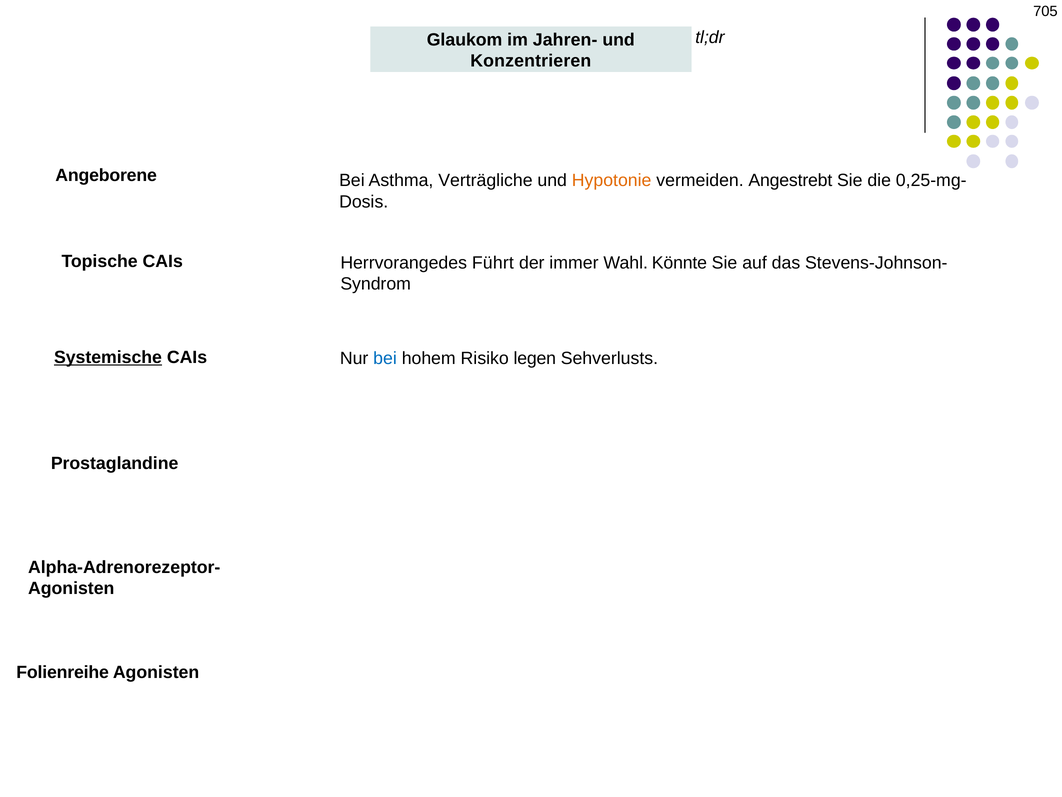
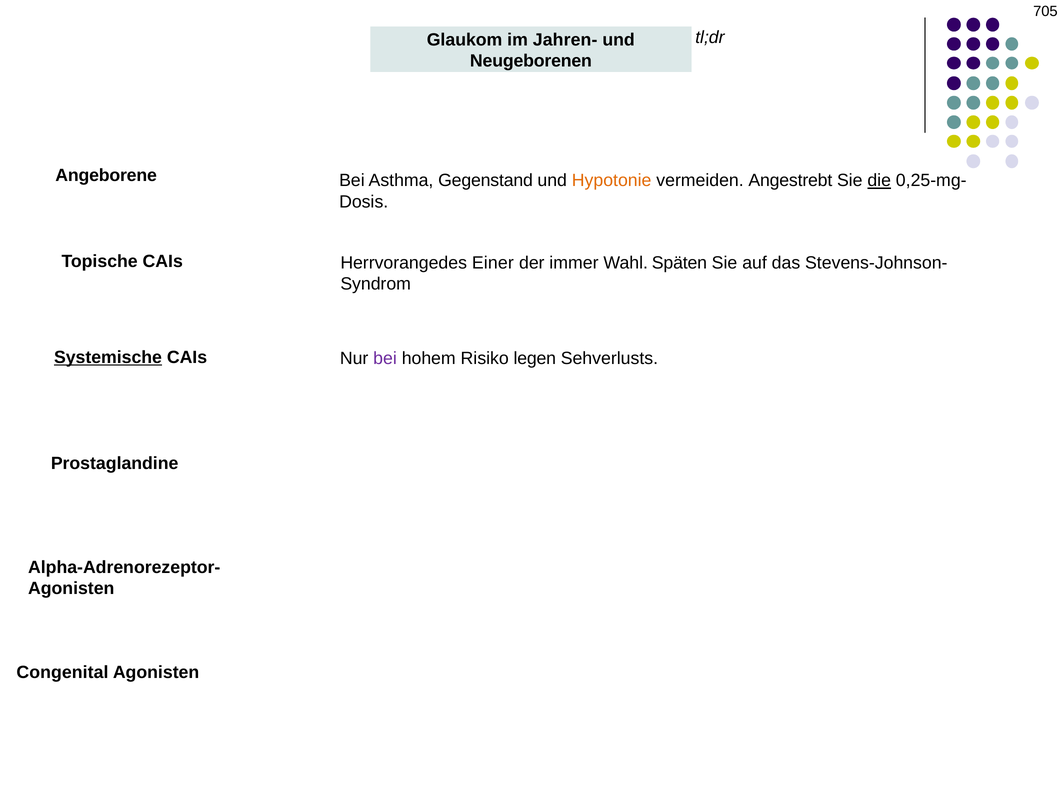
Konzentrieren: Konzentrieren -> Neugeborenen
Verträgliche: Verträgliche -> Gegenstand
die underline: none -> present
Führt: Führt -> Einer
Könnte: Könnte -> Späten
bei at (385, 358) colour: blue -> purple
Folienreihe: Folienreihe -> Congenital
